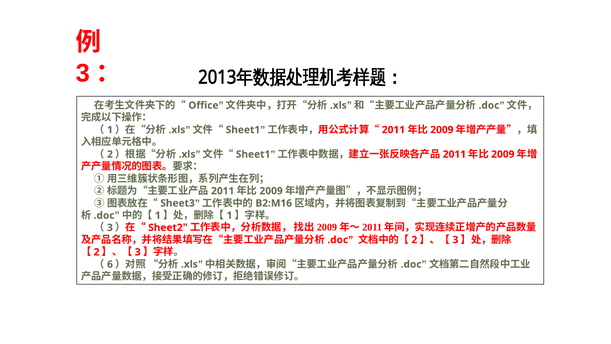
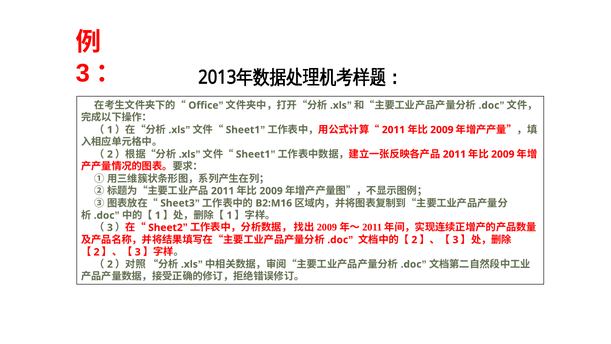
6 at (110, 264): 6 -> 2
